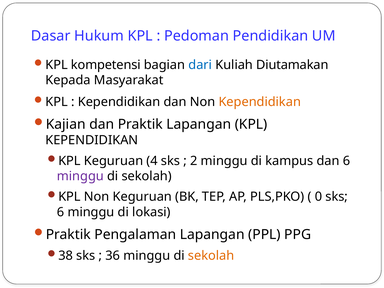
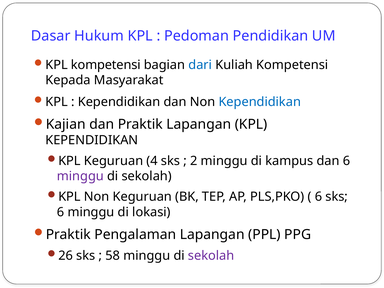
Kuliah Diutamakan: Diutamakan -> Kompetensi
Kependidikan at (260, 102) colour: orange -> blue
0 at (318, 197): 0 -> 6
38: 38 -> 26
36: 36 -> 58
sekolah at (211, 256) colour: orange -> purple
